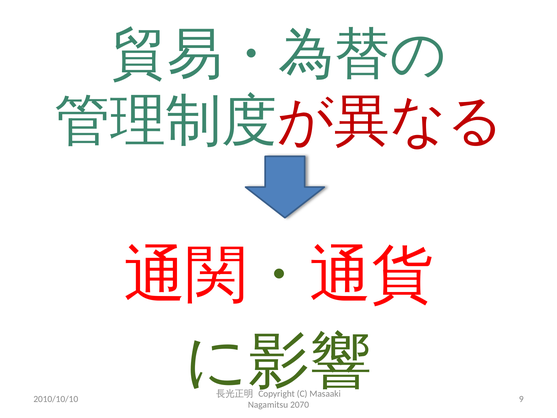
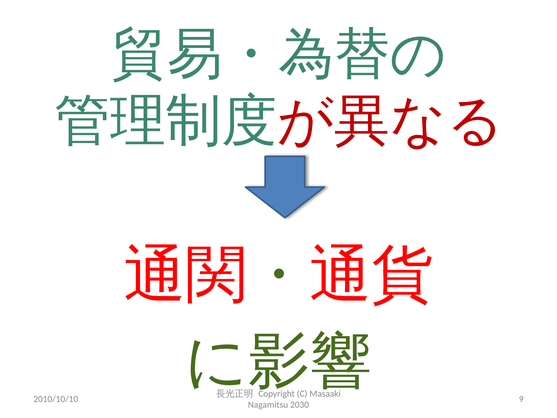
2070: 2070 -> 2030
